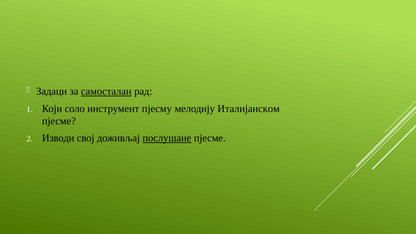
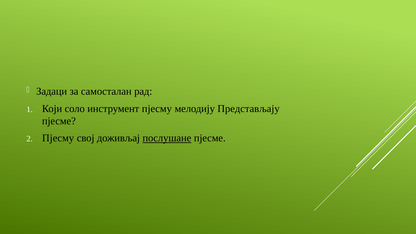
самосталан underline: present -> none
Италијанском: Италијанском -> Представљају
Изводи at (58, 138): Изводи -> Пјесму
